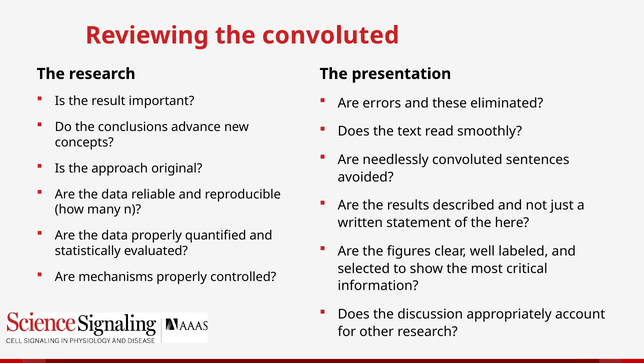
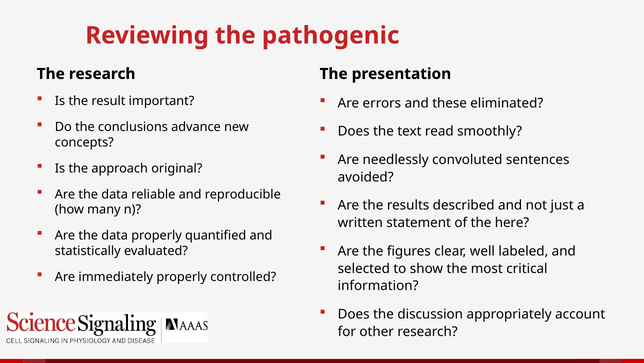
the convoluted: convoluted -> pathogenic
mechanisms: mechanisms -> immediately
